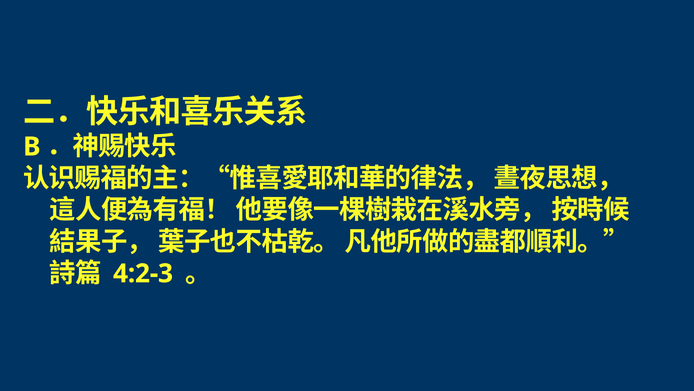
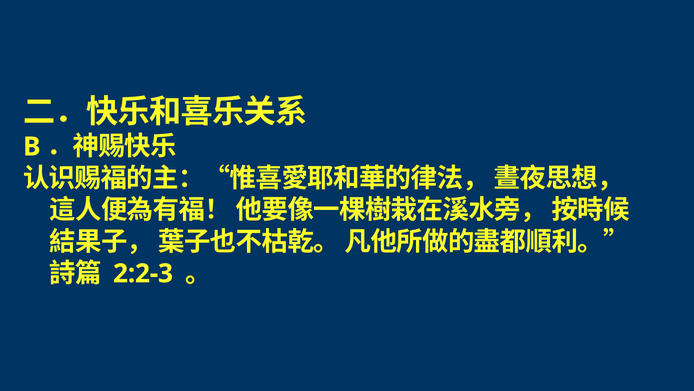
4:2-3: 4:2-3 -> 2:2-3
